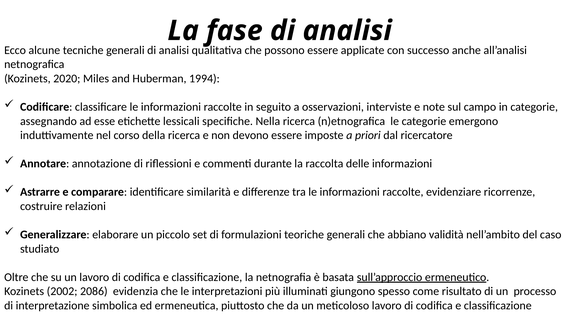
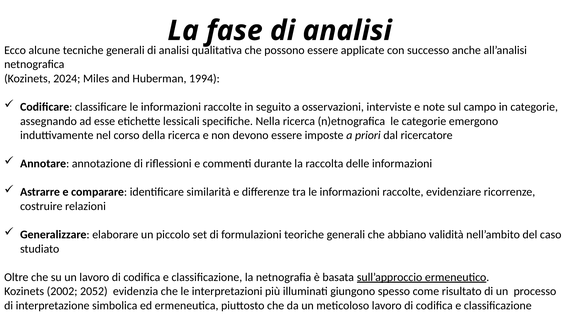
2020: 2020 -> 2024
2086: 2086 -> 2052
